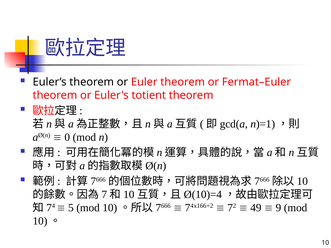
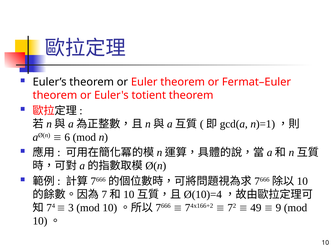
0: 0 -> 6
5: 5 -> 3
